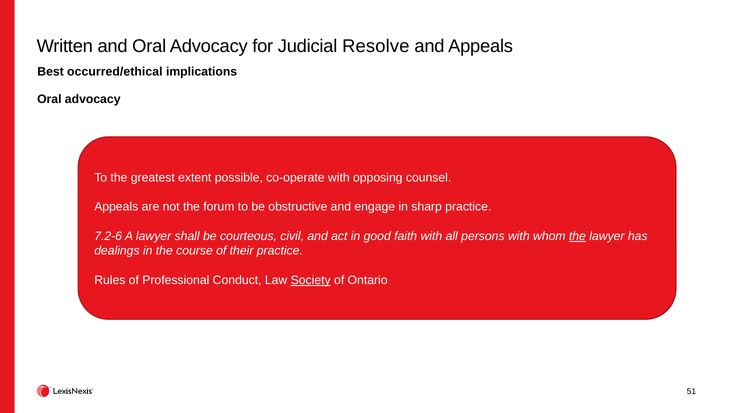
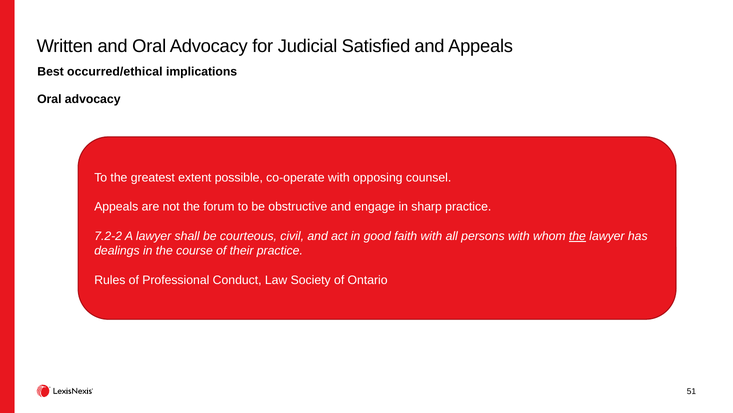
Resolve: Resolve -> Satisfied
7.2-6: 7.2-6 -> 7.2-2
Society underline: present -> none
